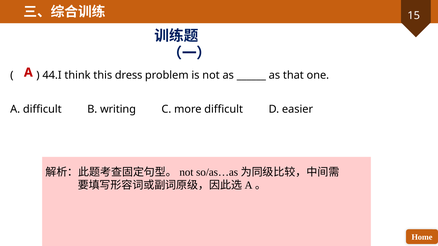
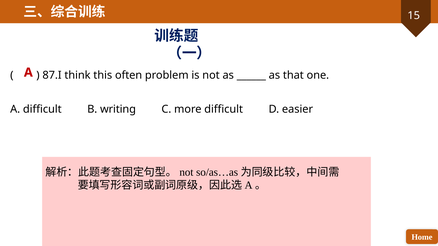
44.I: 44.I -> 87.I
dress: dress -> often
